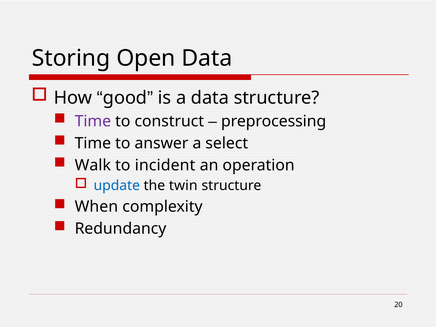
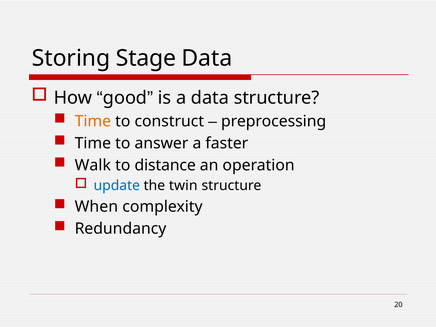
Open: Open -> Stage
Time at (93, 121) colour: purple -> orange
select: select -> faster
incident: incident -> distance
